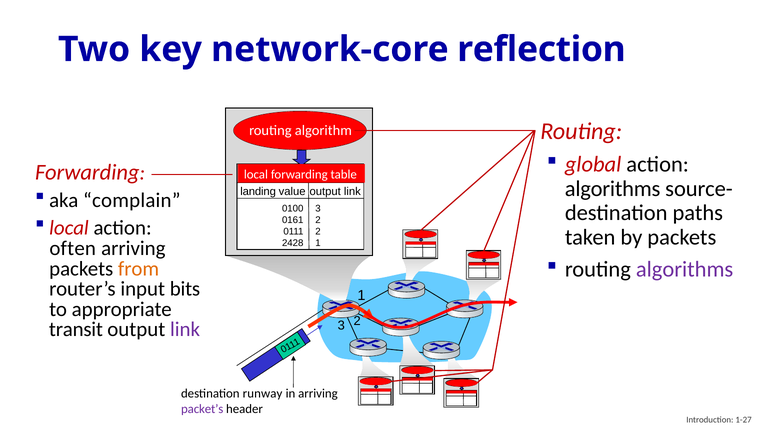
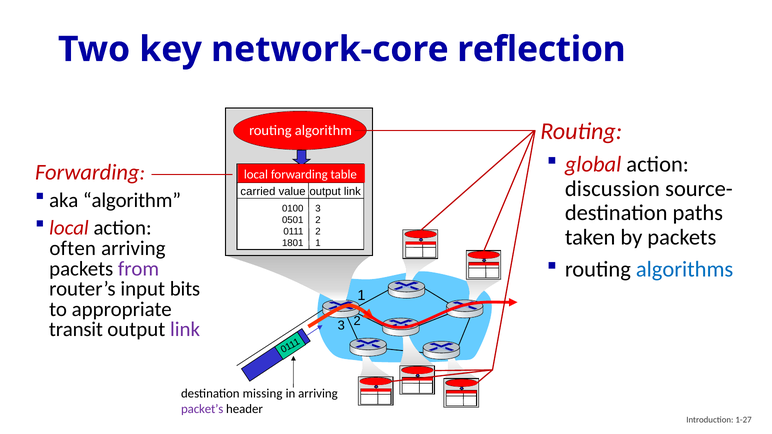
algorithms at (613, 189): algorithms -> discussion
landing: landing -> carried
aka complain: complain -> algorithm
0161: 0161 -> 0501
2428: 2428 -> 1801
algorithms at (685, 270) colour: purple -> blue
from colour: orange -> purple
runway: runway -> missing
